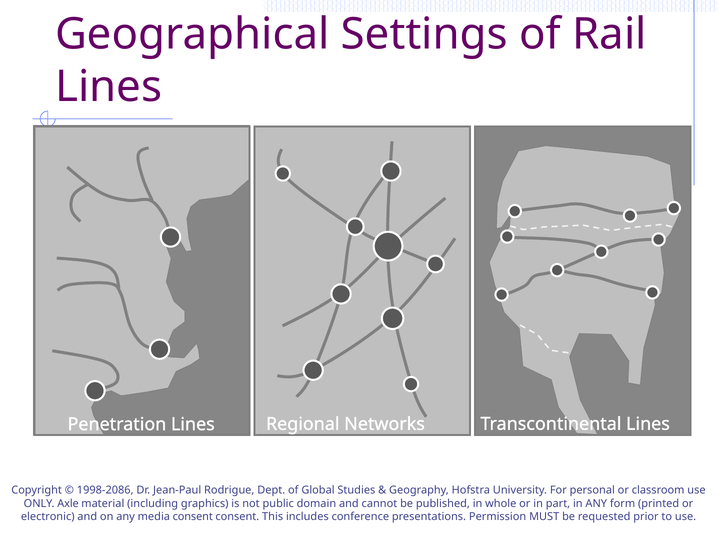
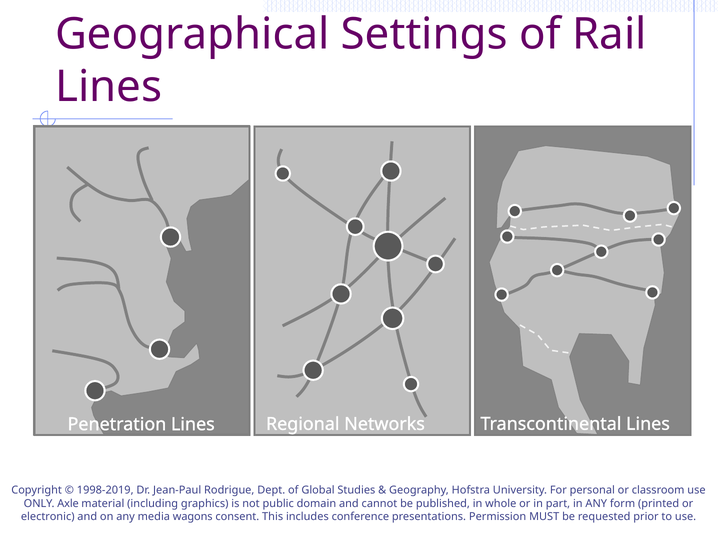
1998-2086: 1998-2086 -> 1998-2019
media consent: consent -> wagons
